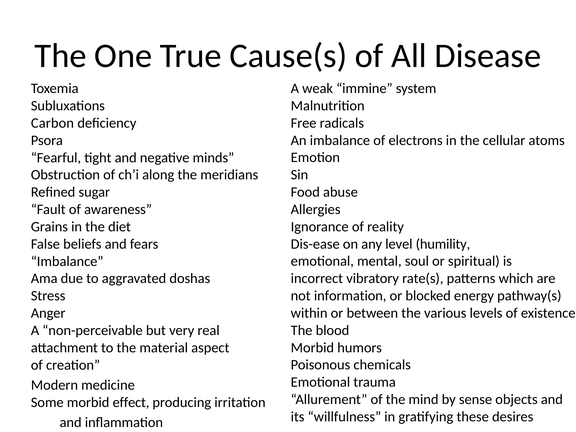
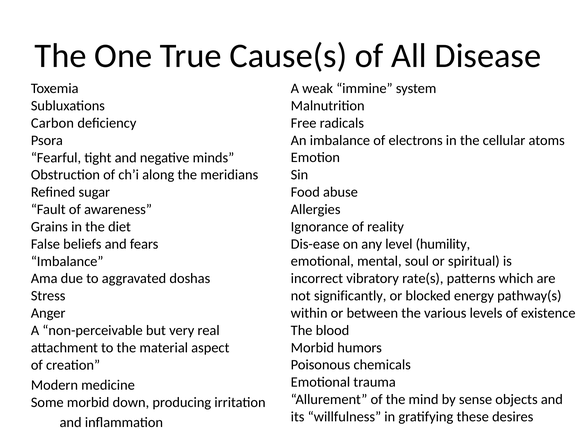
information: information -> significantly
effect: effect -> down
